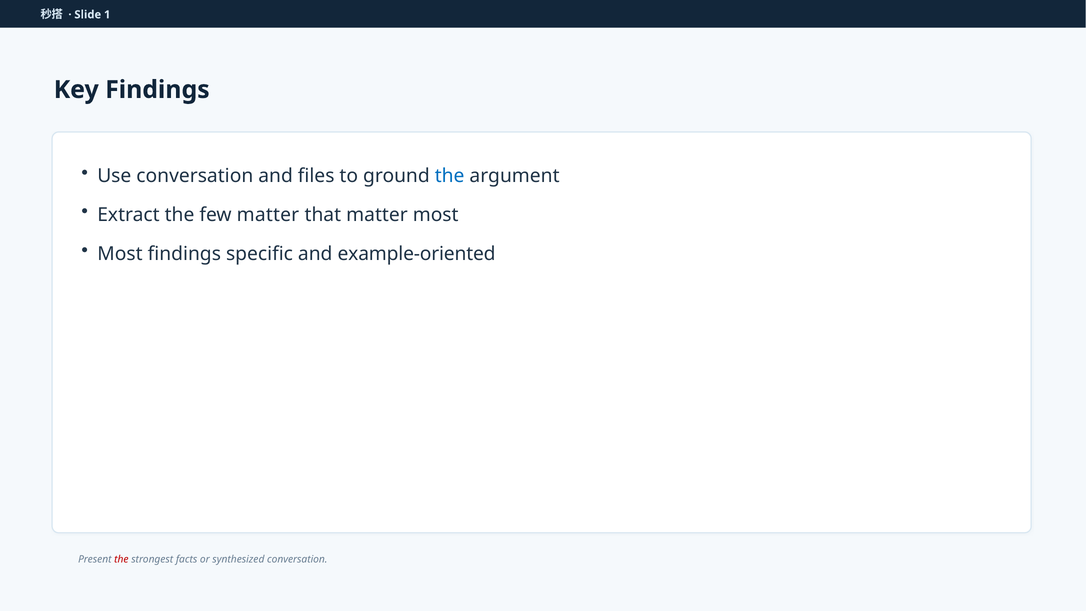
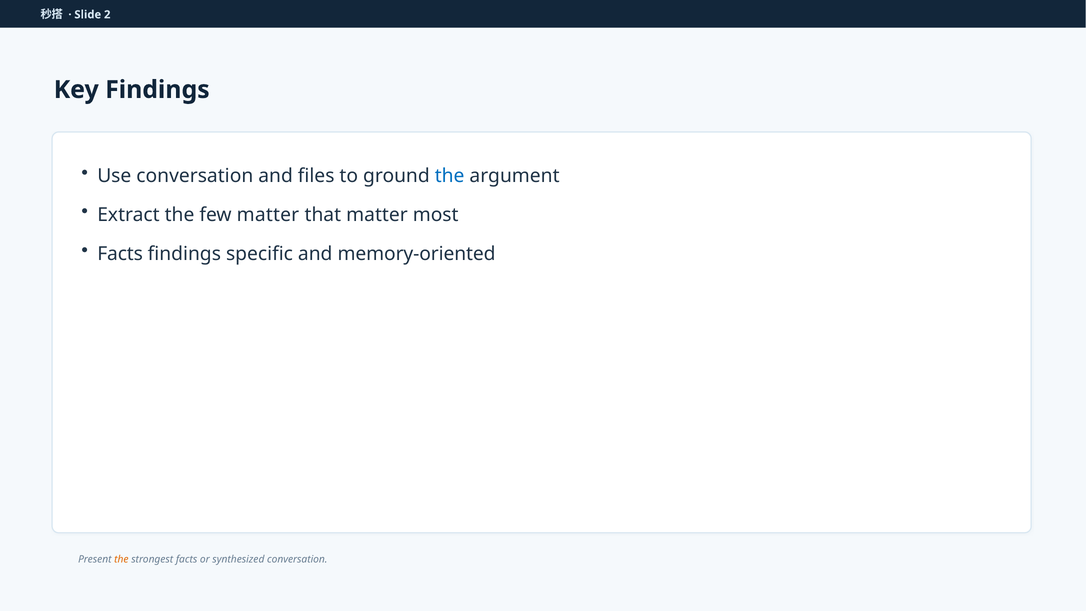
1: 1 -> 2
Most at (120, 254): Most -> Facts
example-oriented: example-oriented -> memory-oriented
the at (121, 559) colour: red -> orange
